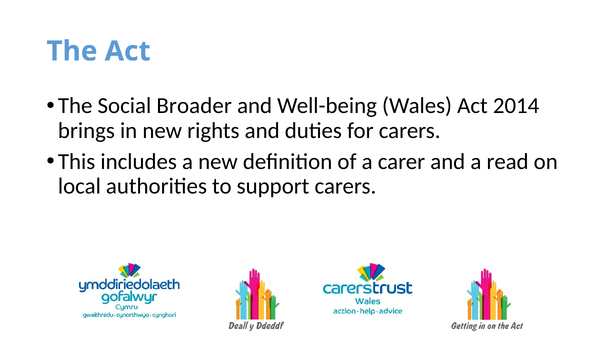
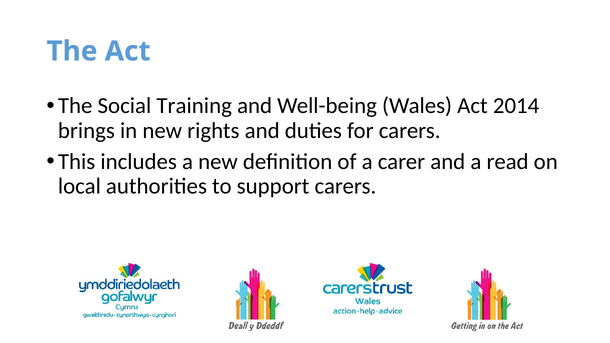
Broader: Broader -> Training
